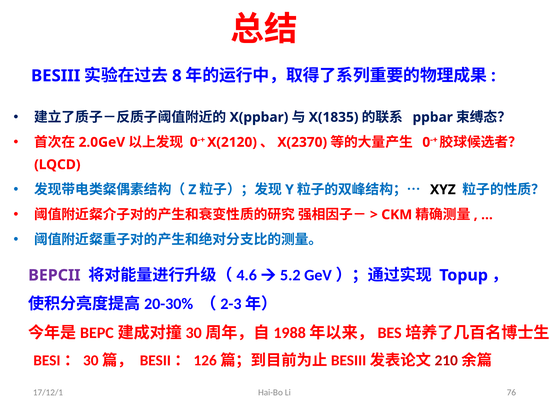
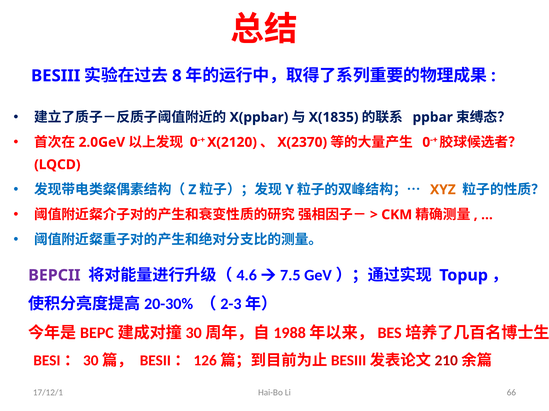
XYZ colour: black -> orange
5.2: 5.2 -> 7.5
76: 76 -> 66
